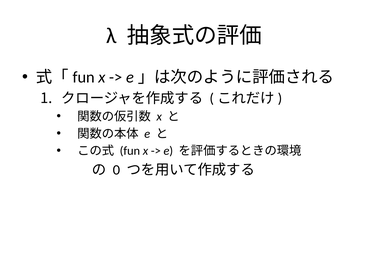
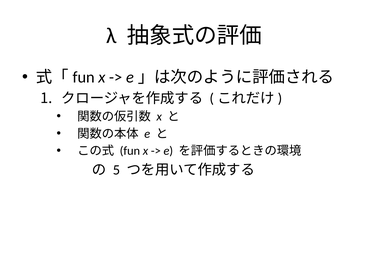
0: 0 -> 5
